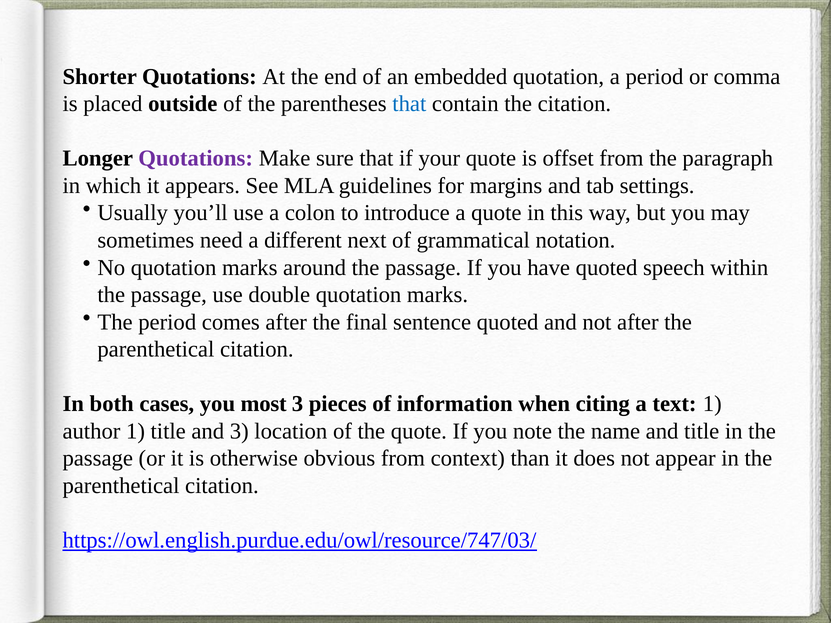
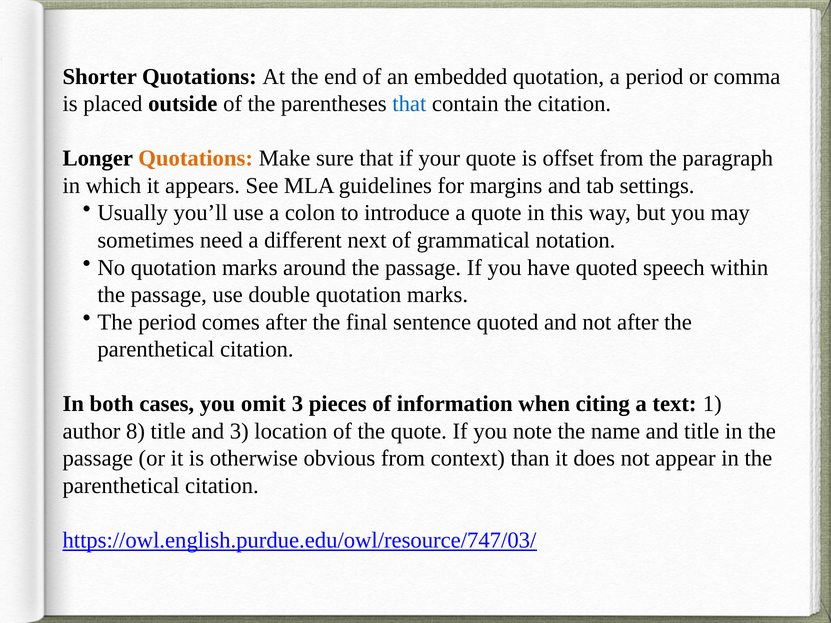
Quotations at (196, 158) colour: purple -> orange
most: most -> omit
author 1: 1 -> 8
